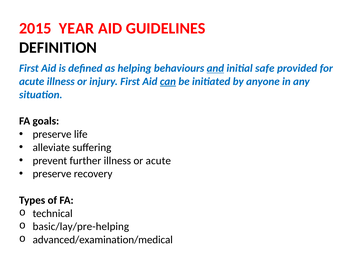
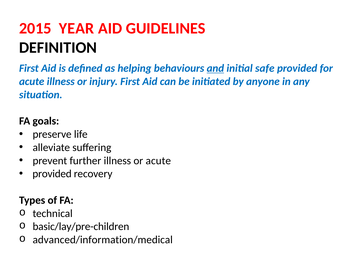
can underline: present -> none
preserve at (52, 174): preserve -> provided
basic/lay/pre-helping: basic/lay/pre-helping -> basic/lay/pre-children
advanced/examination/medical: advanced/examination/medical -> advanced/information/medical
